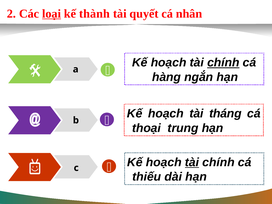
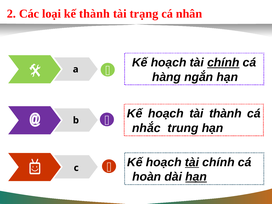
loại underline: present -> none
quyết: quyết -> trạng
tài tháng: tháng -> thành
thoại: thoại -> nhắc
thiếu: thiếu -> hoàn
hạn at (196, 177) underline: none -> present
